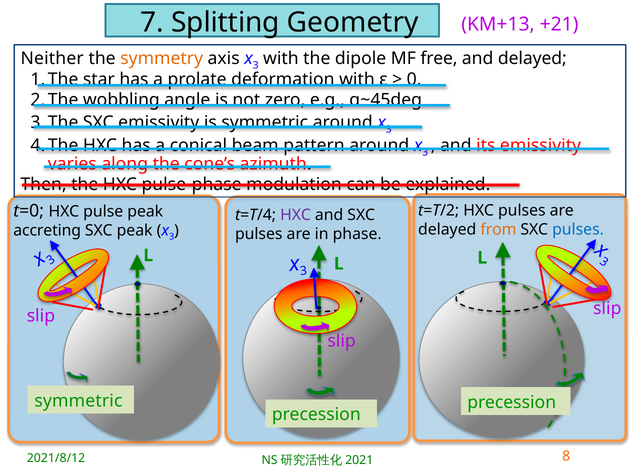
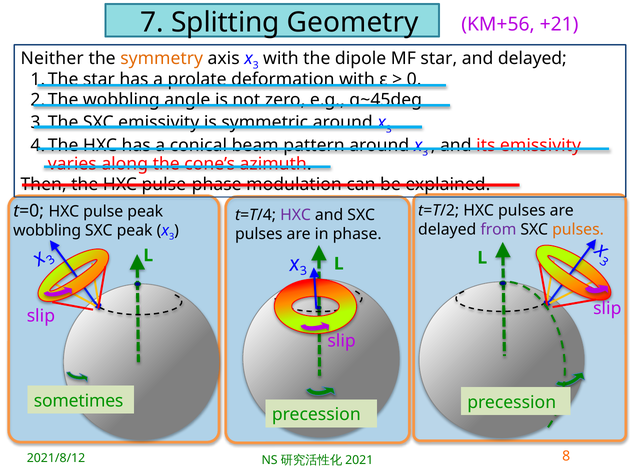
KM+13: KM+13 -> KM+56
MF free: free -> star
from colour: orange -> purple
pulses at (578, 229) colour: blue -> orange
accreting at (47, 231): accreting -> wobbling
symmetric at (78, 401): symmetric -> sometimes
